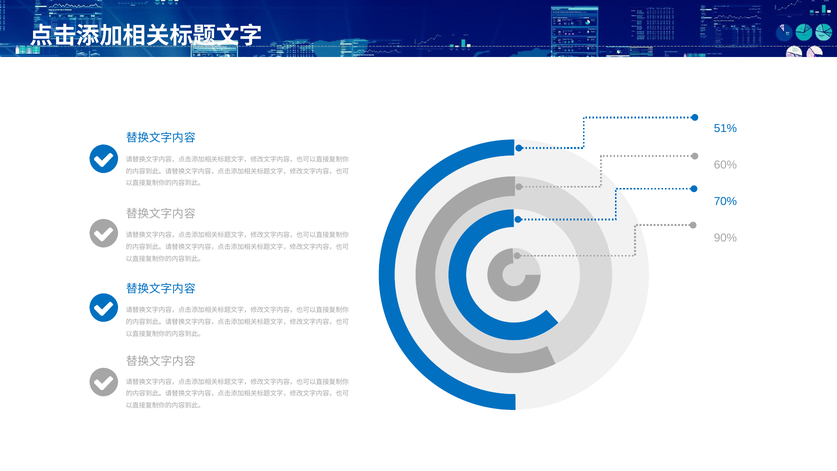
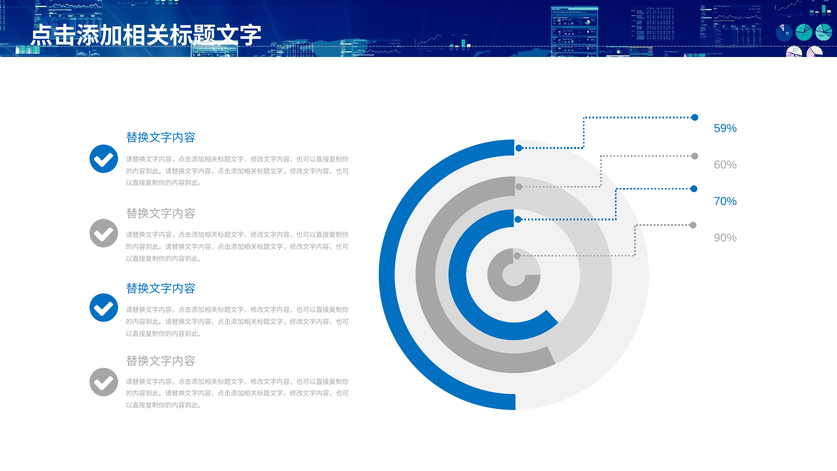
51%: 51% -> 59%
